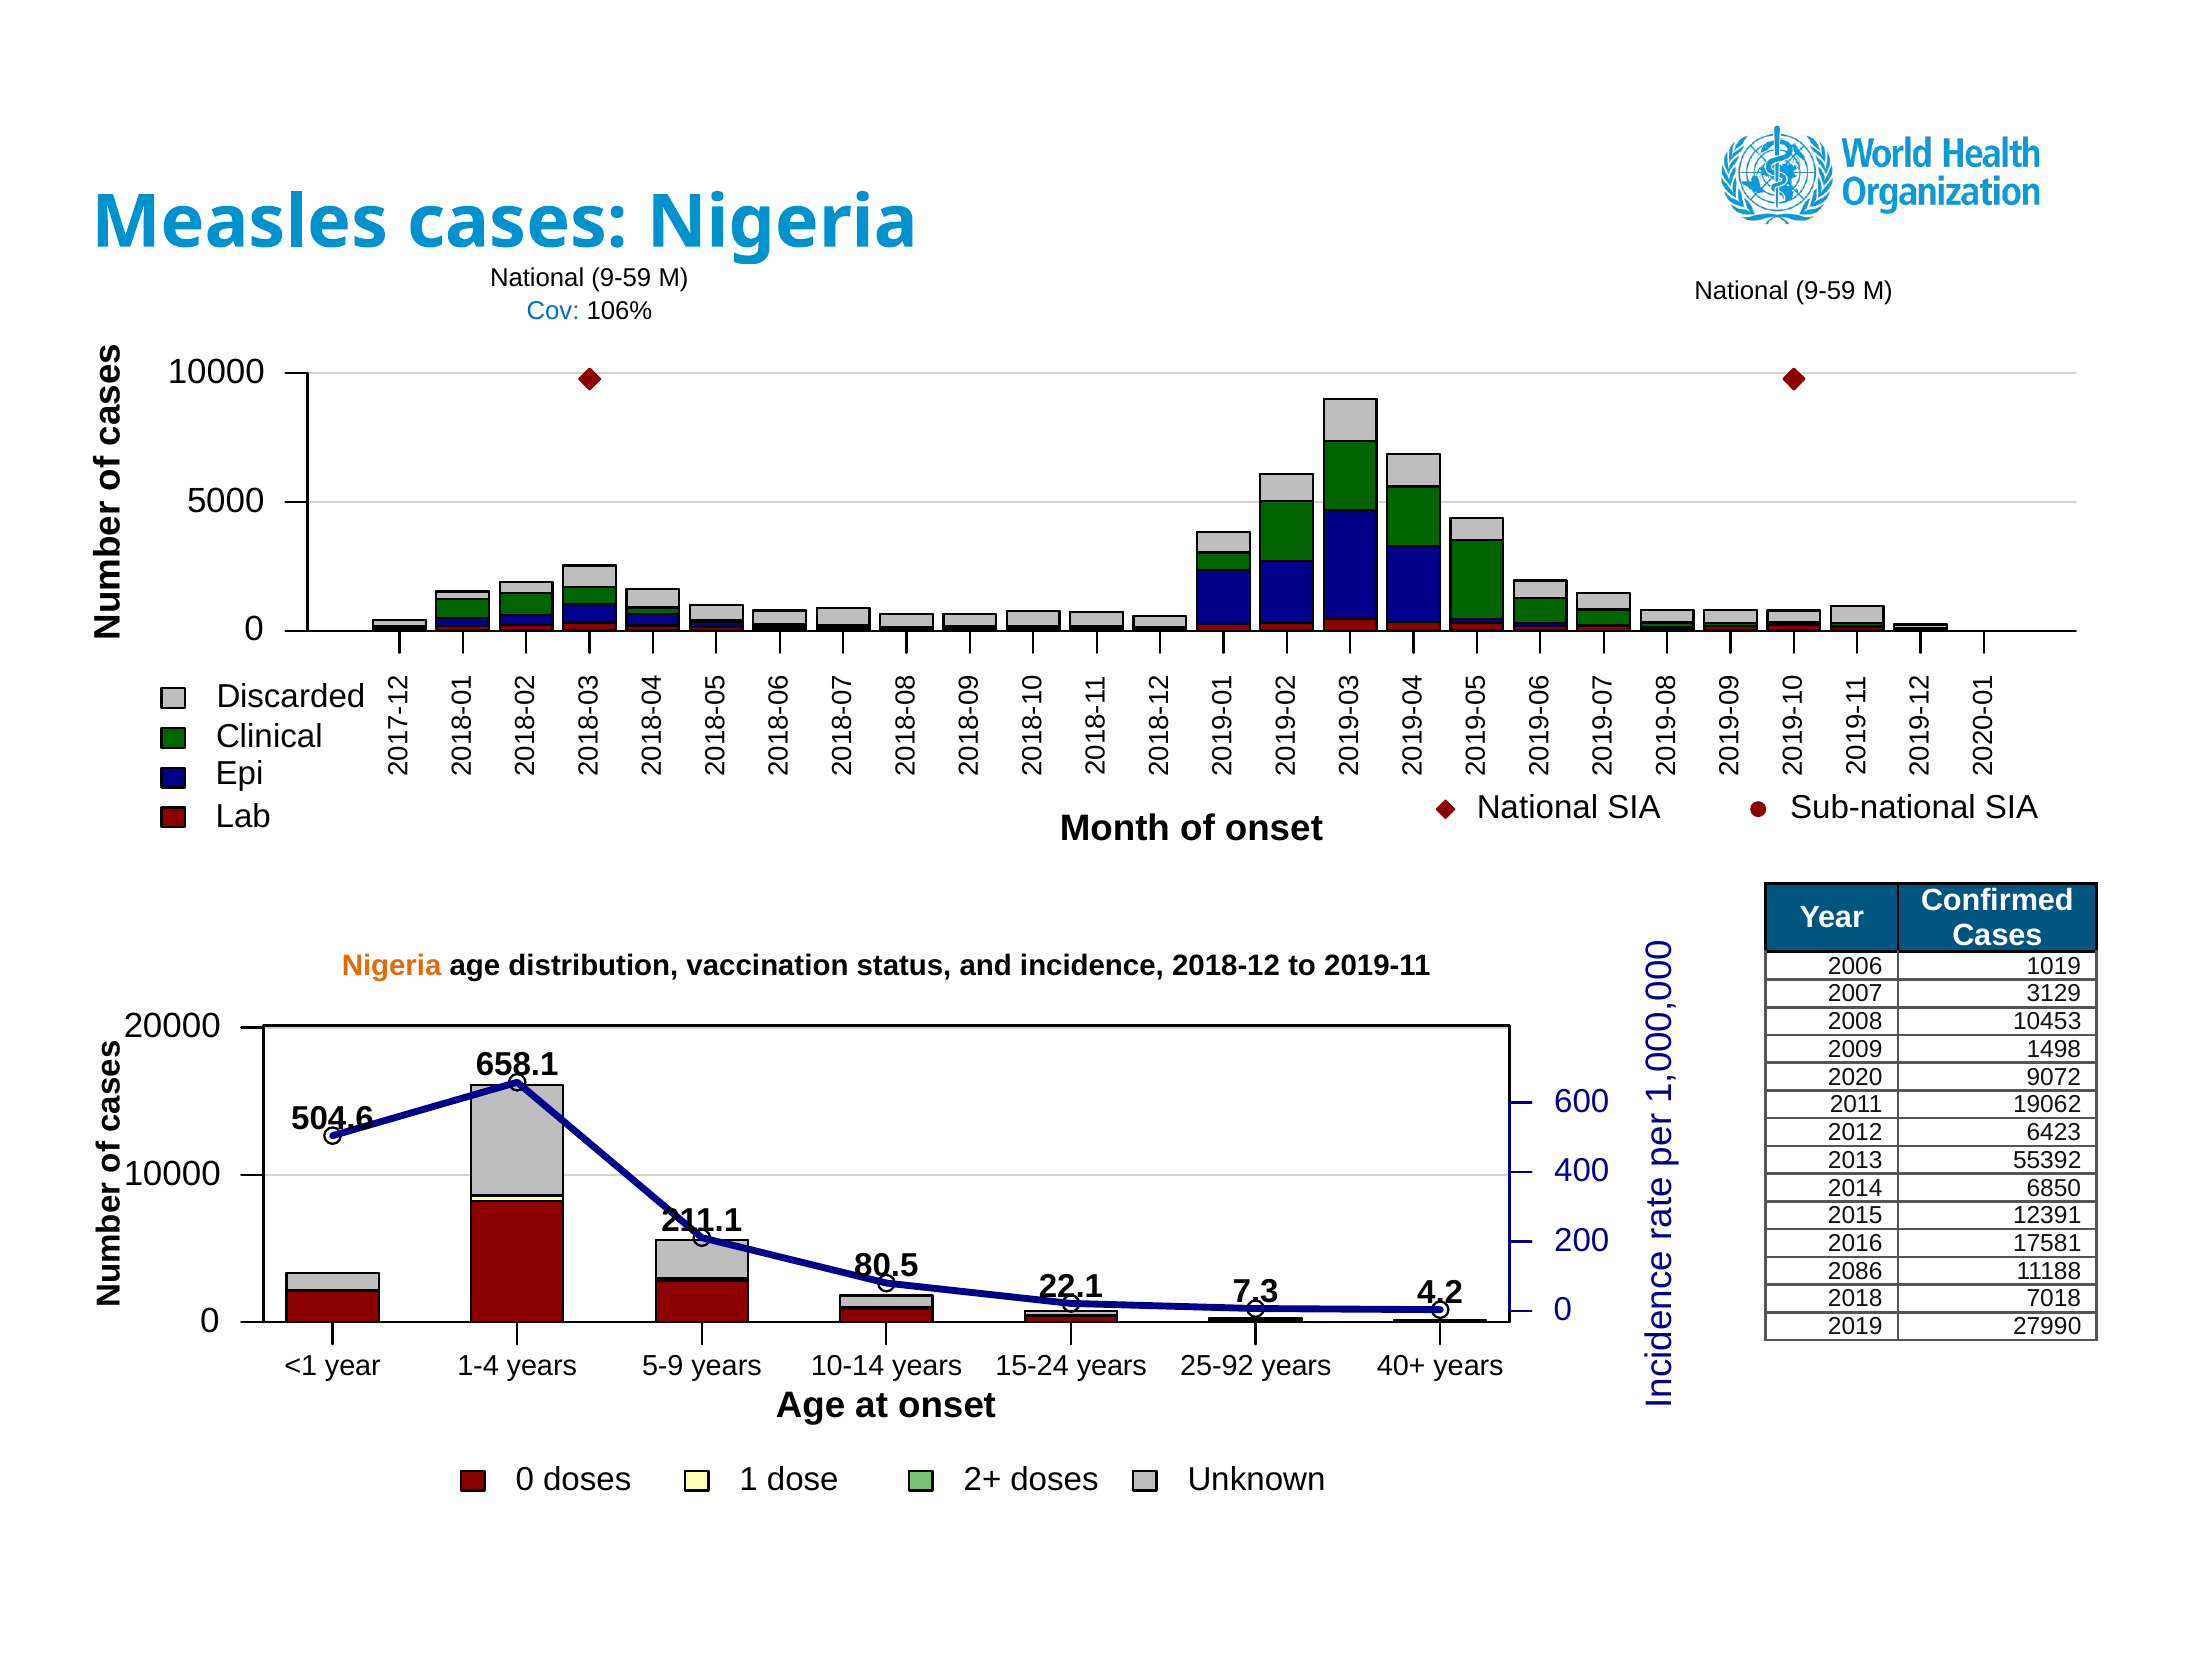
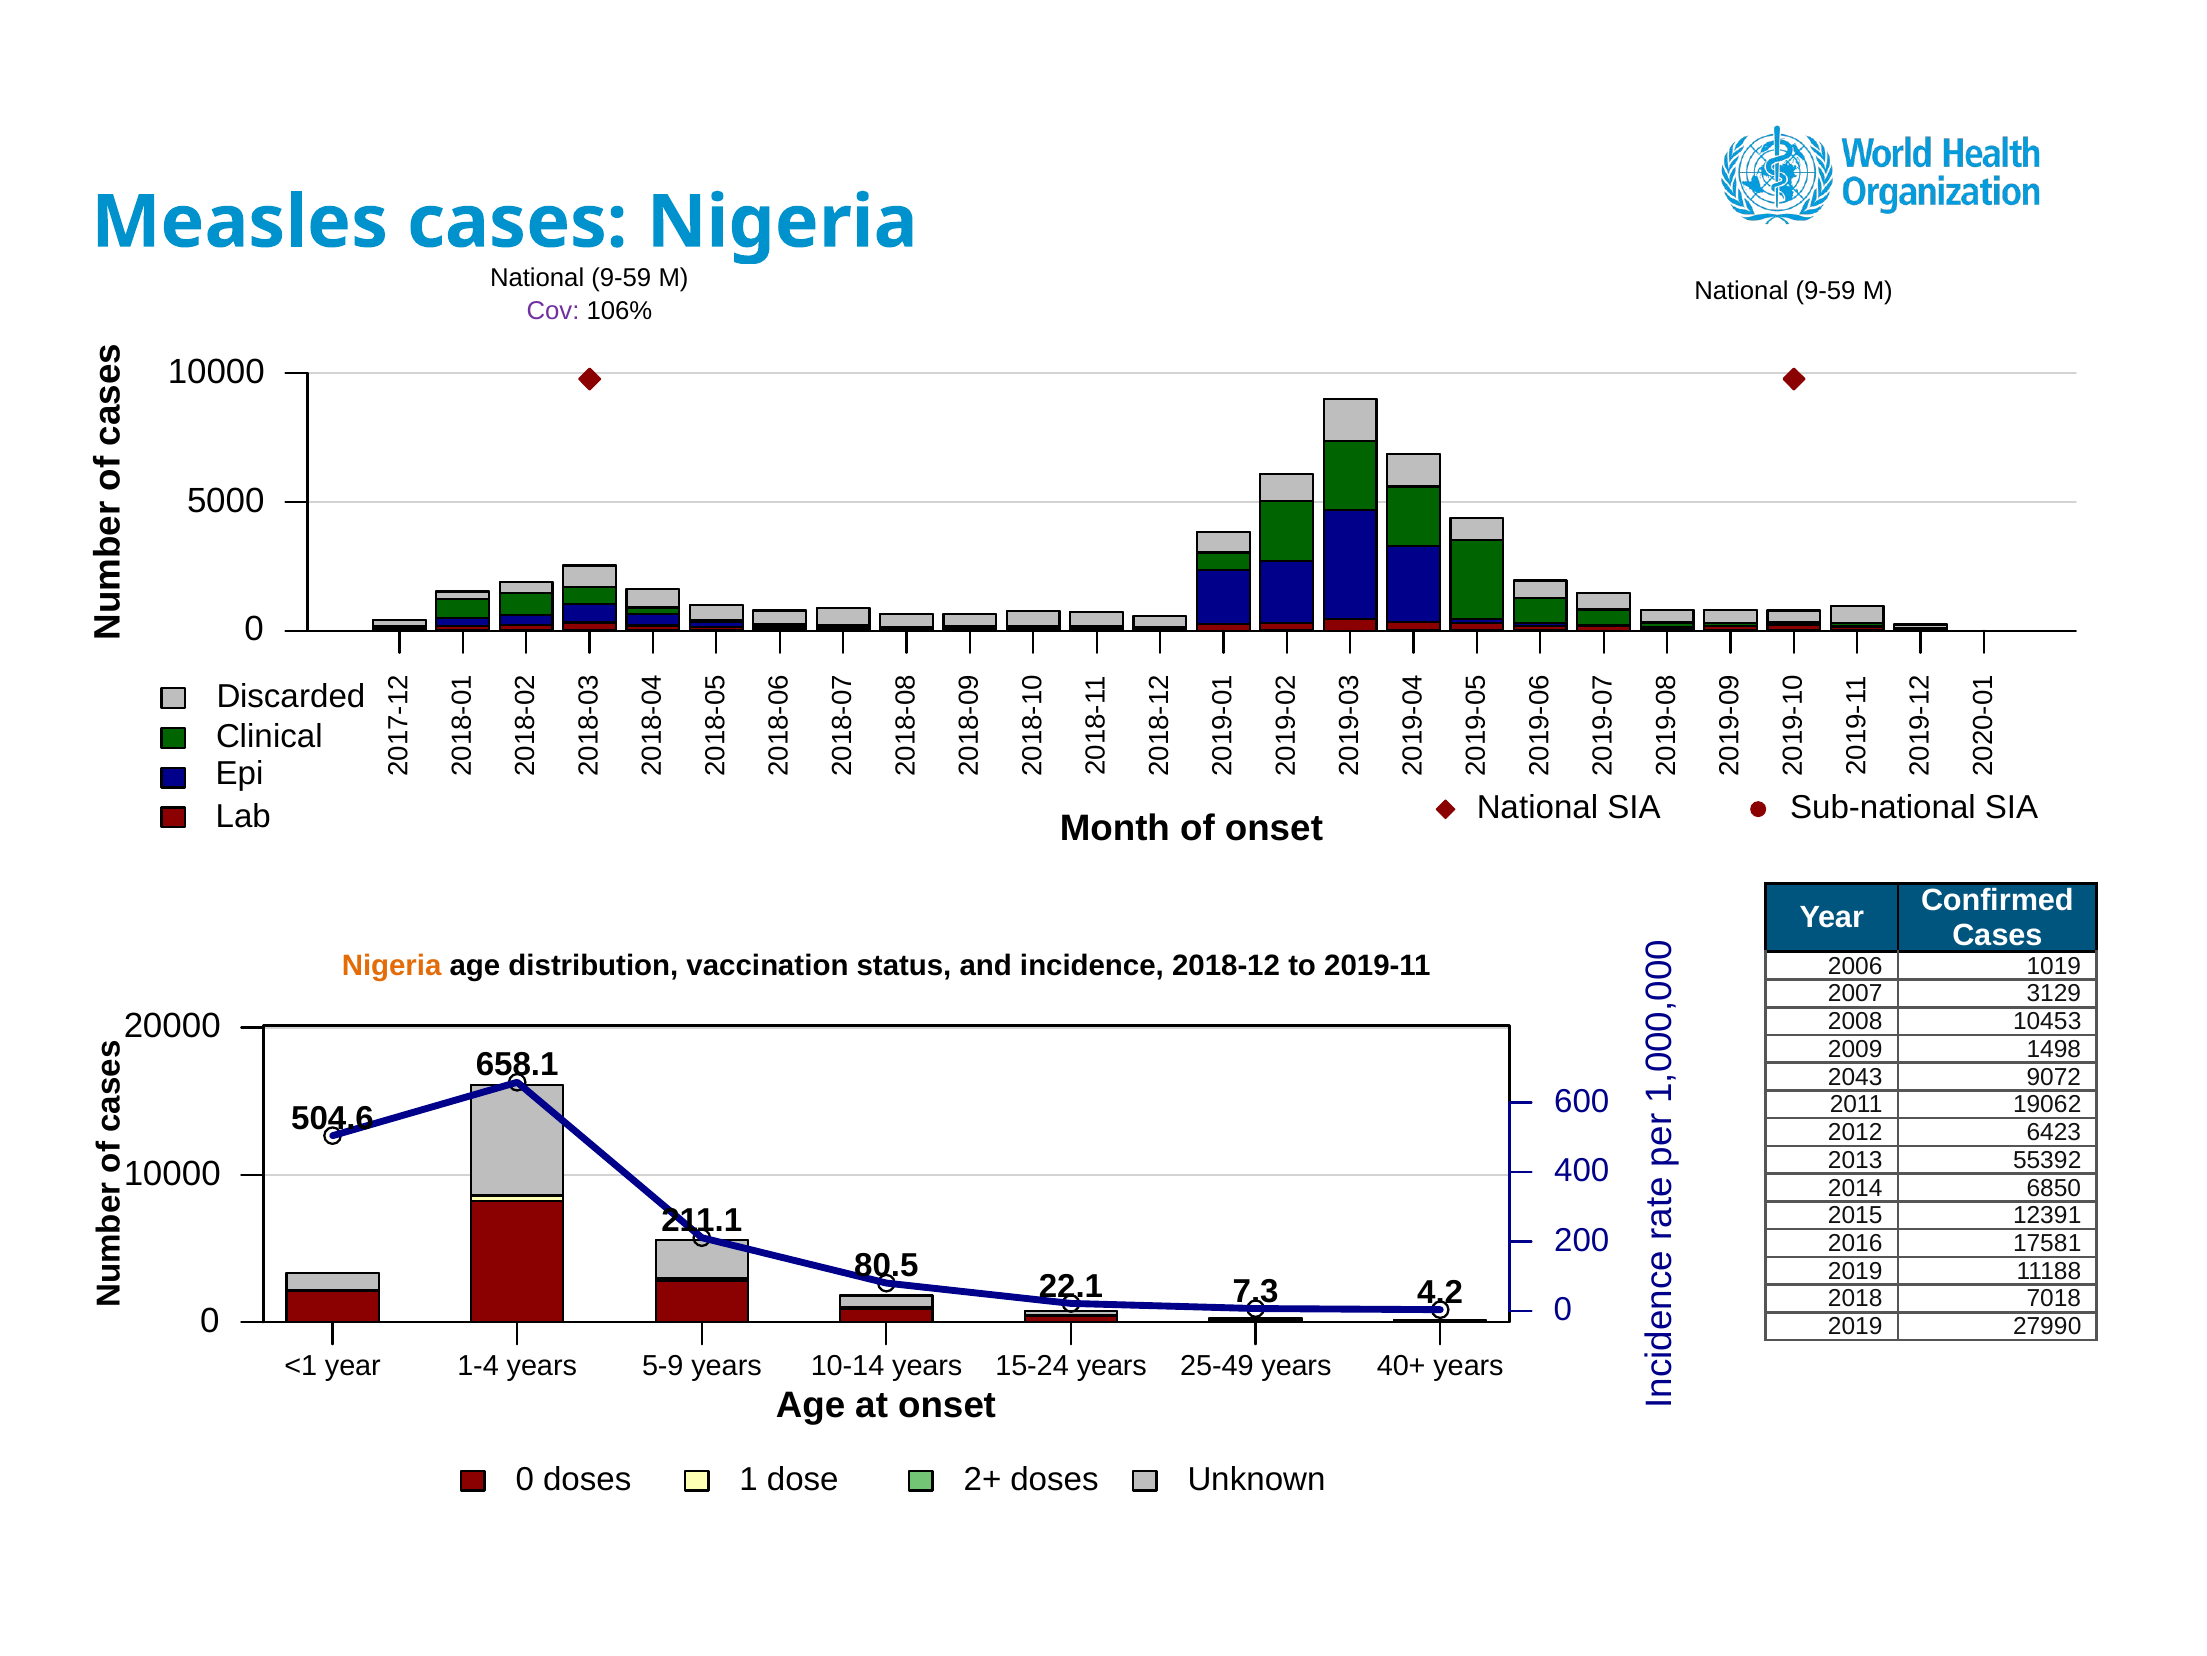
Cov colour: blue -> purple
2020: 2020 -> 2043
2086 at (1855, 1271): 2086 -> 2019
25-92: 25-92 -> 25-49
